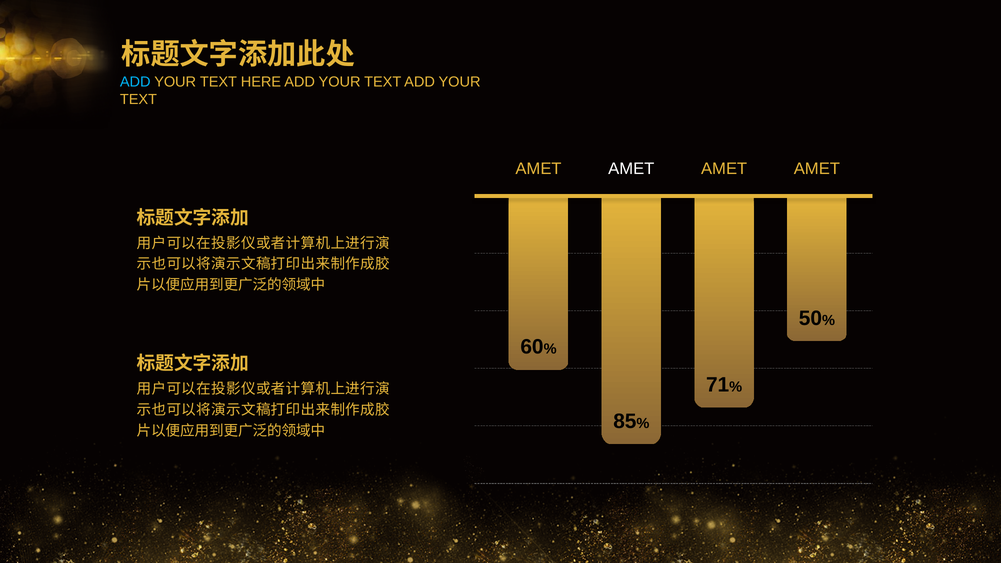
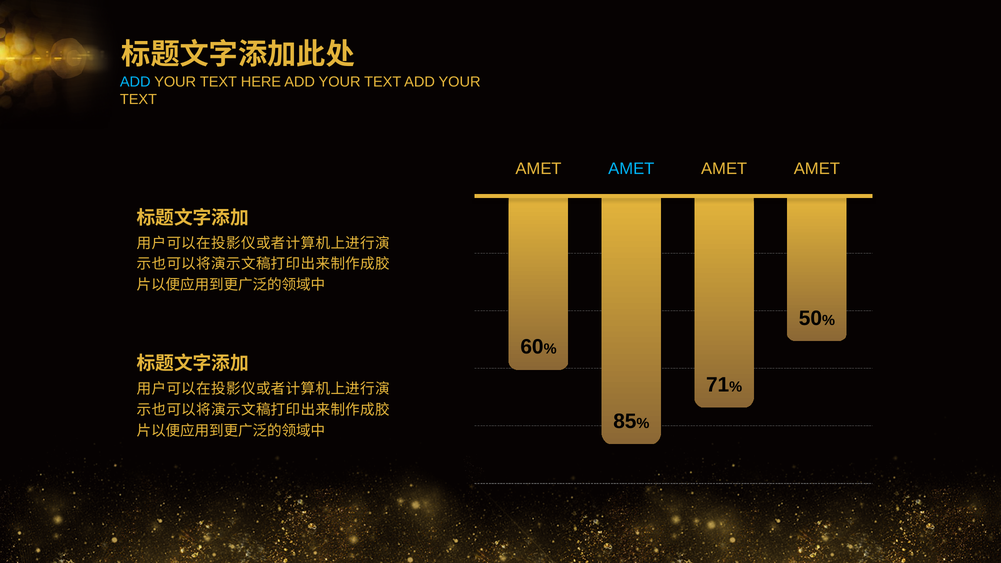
AMET at (631, 169) colour: white -> light blue
